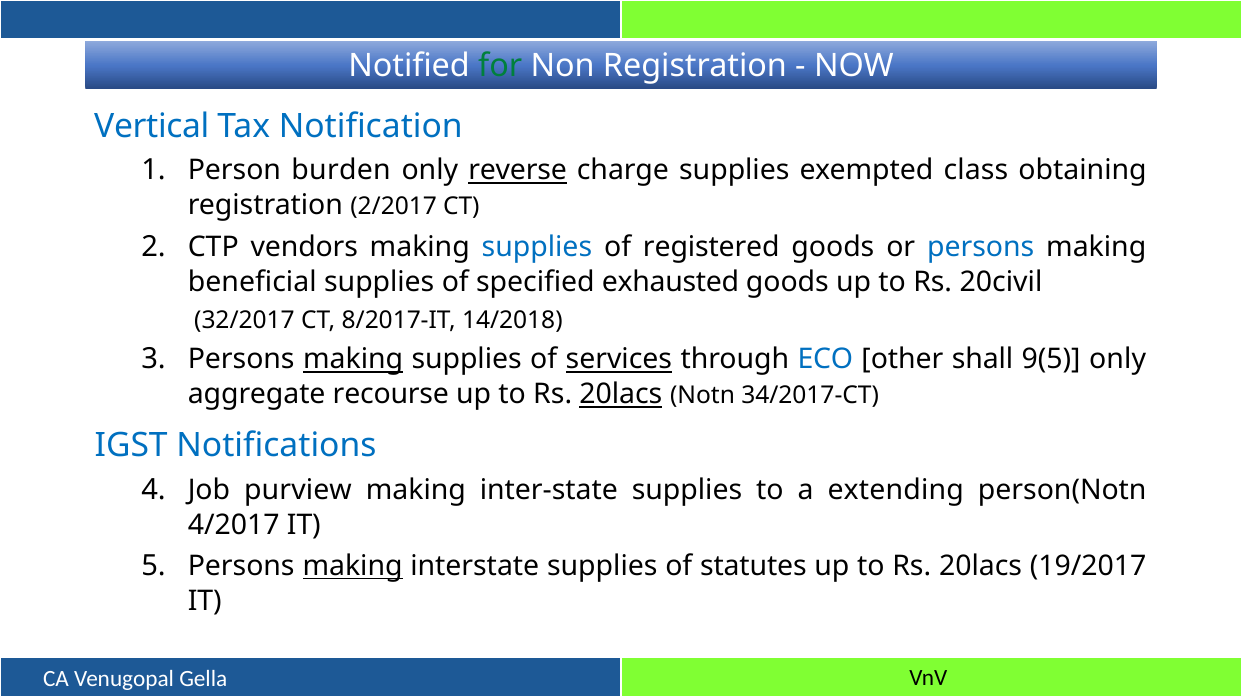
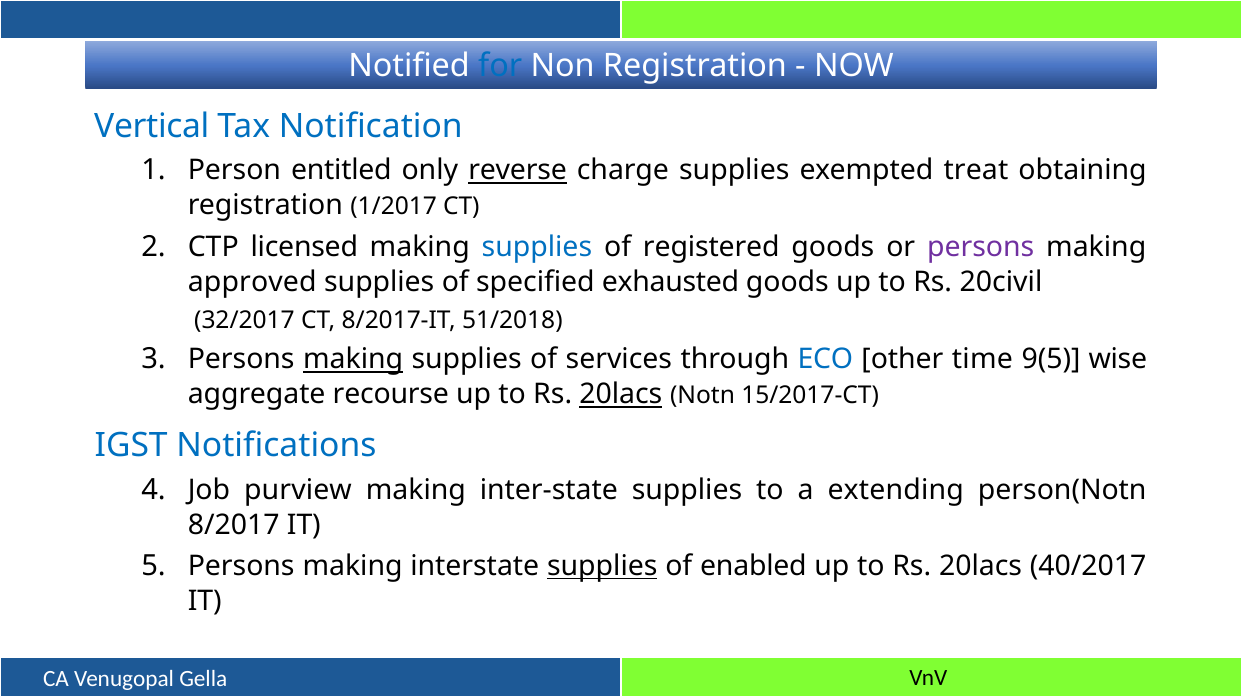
for colour: green -> blue
burden: burden -> entitled
class: class -> treat
2/2017: 2/2017 -> 1/2017
vendors: vendors -> licensed
persons at (981, 247) colour: blue -> purple
beneficial: beneficial -> approved
14/2018: 14/2018 -> 51/2018
services underline: present -> none
shall: shall -> time
9(5 only: only -> wise
34/2017-CT: 34/2017-CT -> 15/2017-CT
4/2017: 4/2017 -> 8/2017
making at (353, 567) underline: present -> none
supplies at (602, 567) underline: none -> present
statutes: statutes -> enabled
19/2017: 19/2017 -> 40/2017
